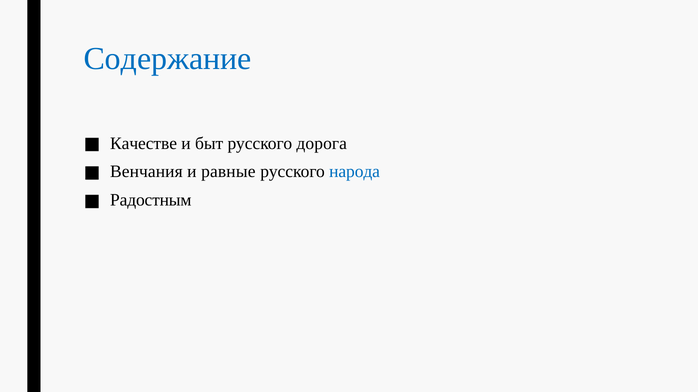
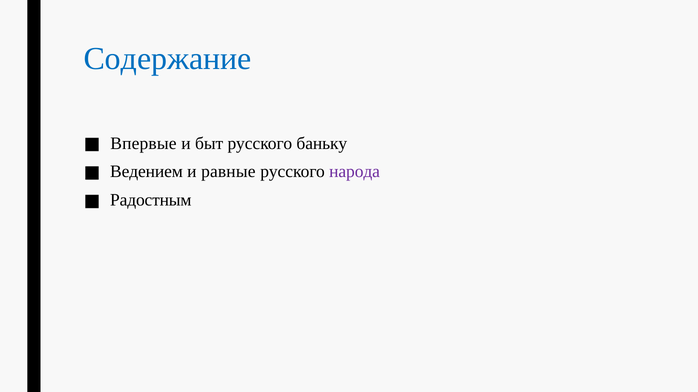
Качестве: Качестве -> Впервые
дорога: дорога -> баньку
Венчания: Венчания -> Ведением
народа colour: blue -> purple
